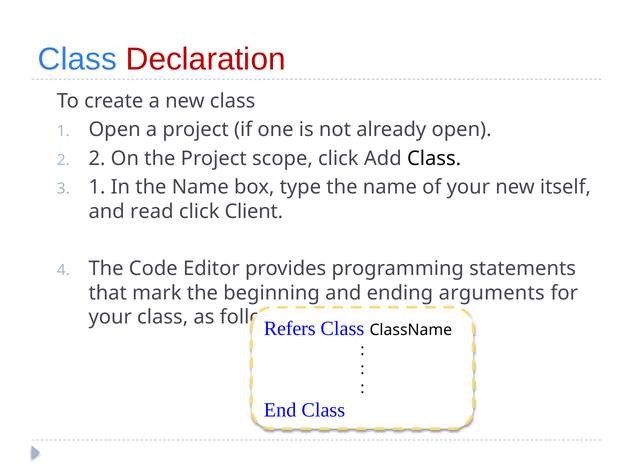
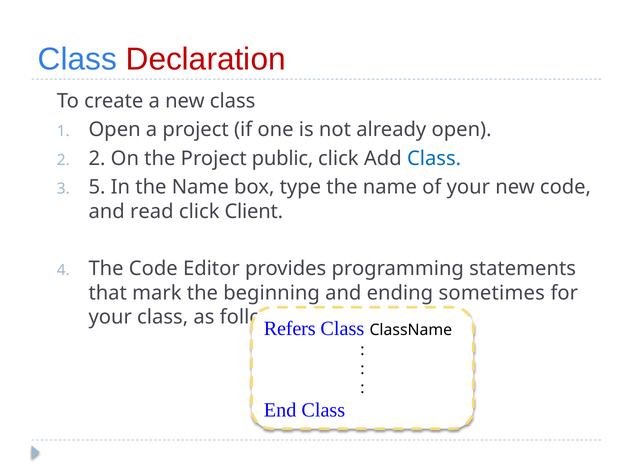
scope: scope -> public
Class at (434, 158) colour: black -> blue
3 1: 1 -> 5
new itself: itself -> code
arguments: arguments -> sometimes
